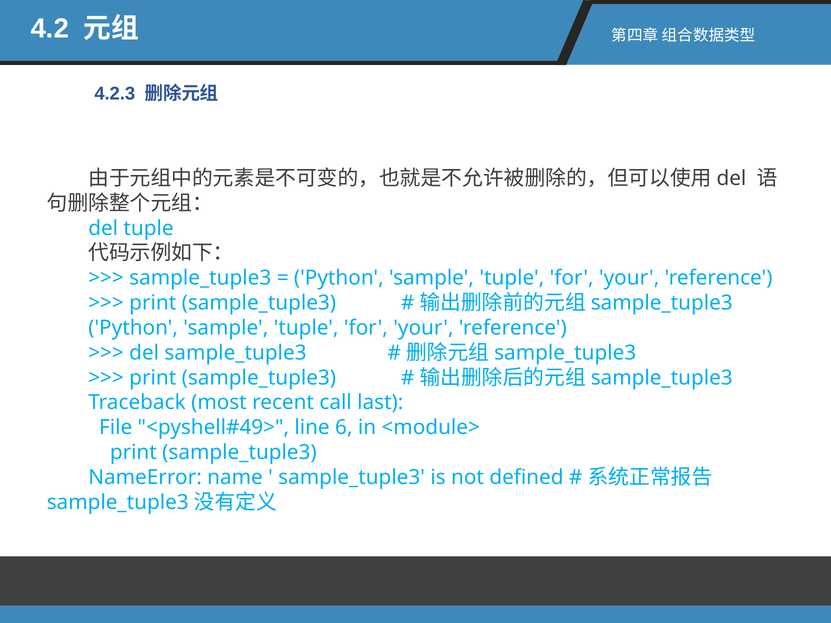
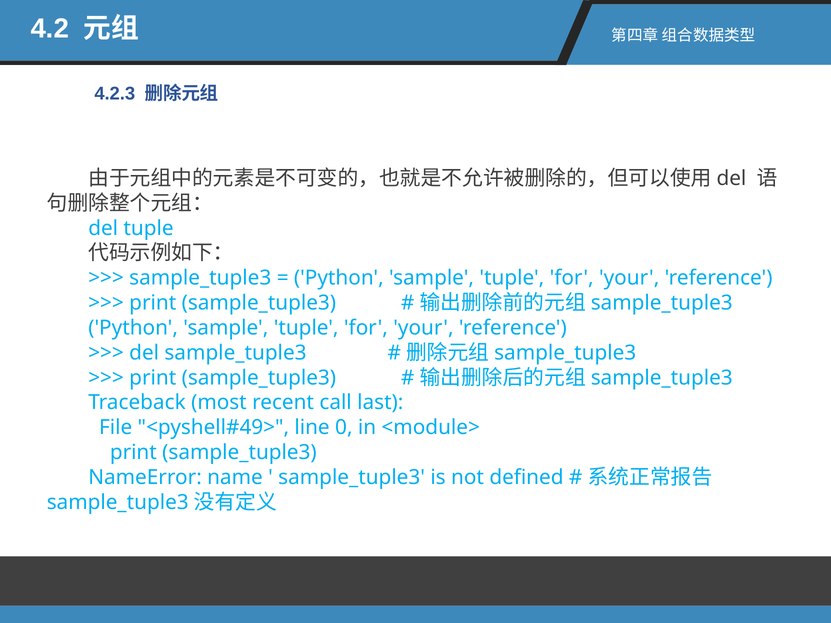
6: 6 -> 0
